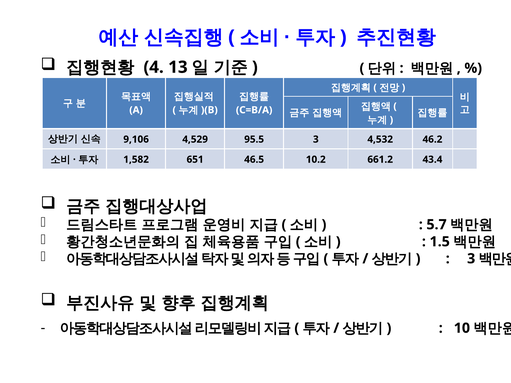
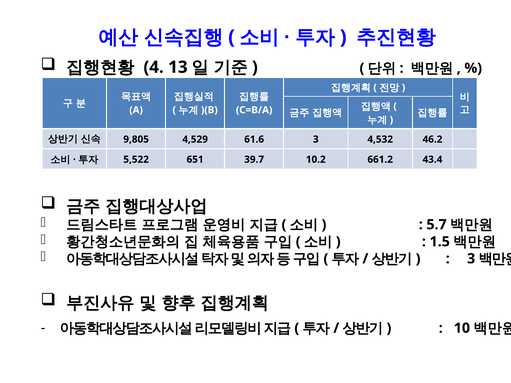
9,106: 9,106 -> 9,805
95.5: 95.5 -> 61.6
1,582: 1,582 -> 5,522
46.5: 46.5 -> 39.7
